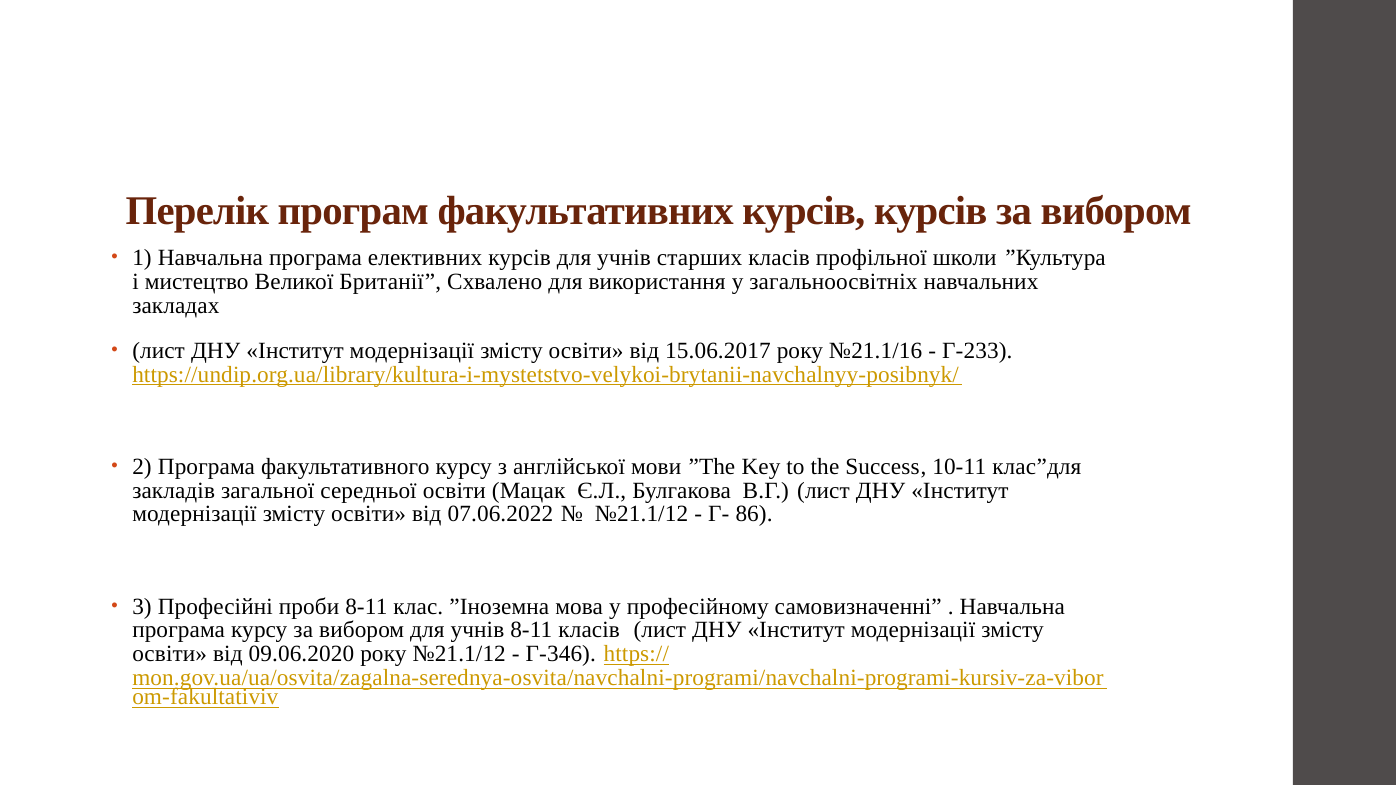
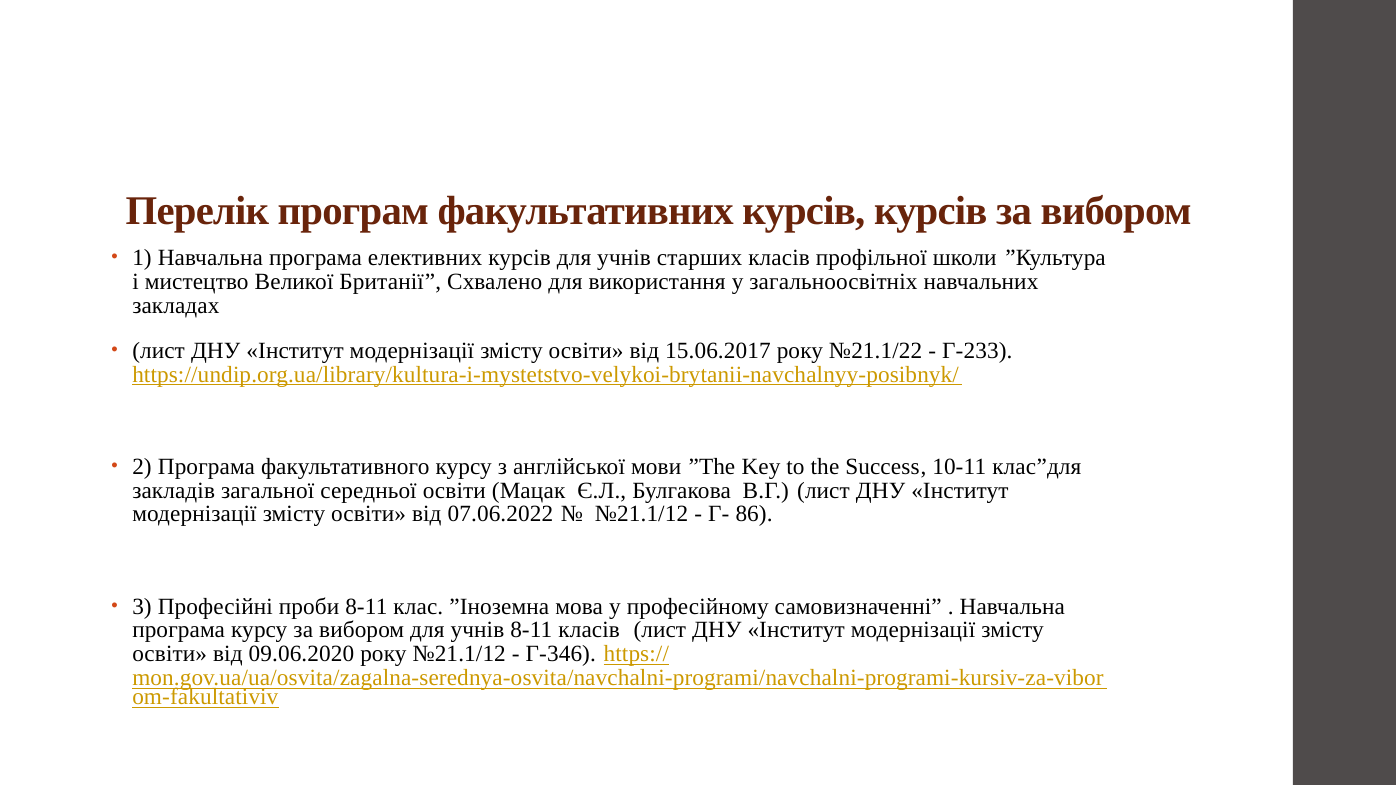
№21.1/16: №21.1/16 -> №21.1/22
